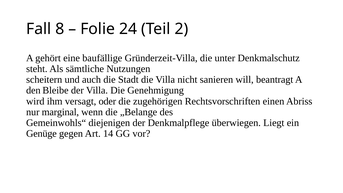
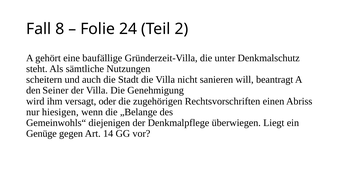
Bleibe: Bleibe -> Seiner
marginal: marginal -> hiesigen
